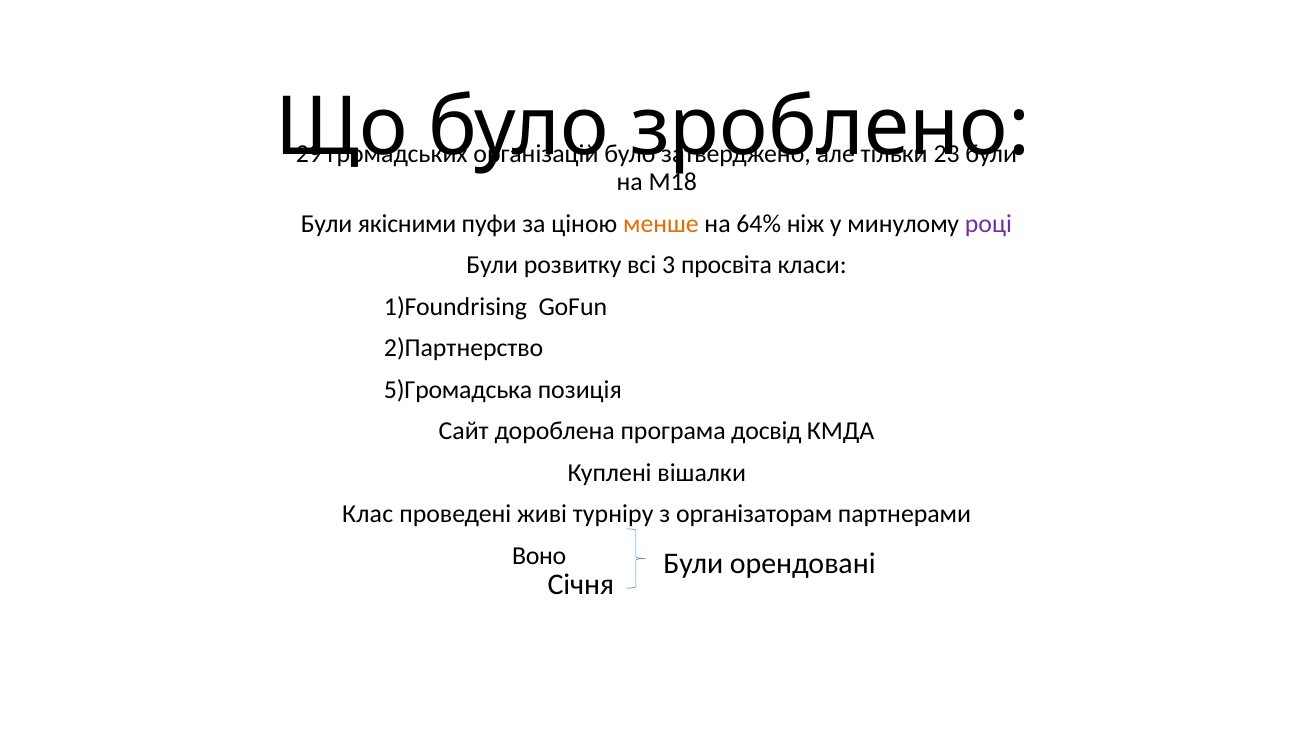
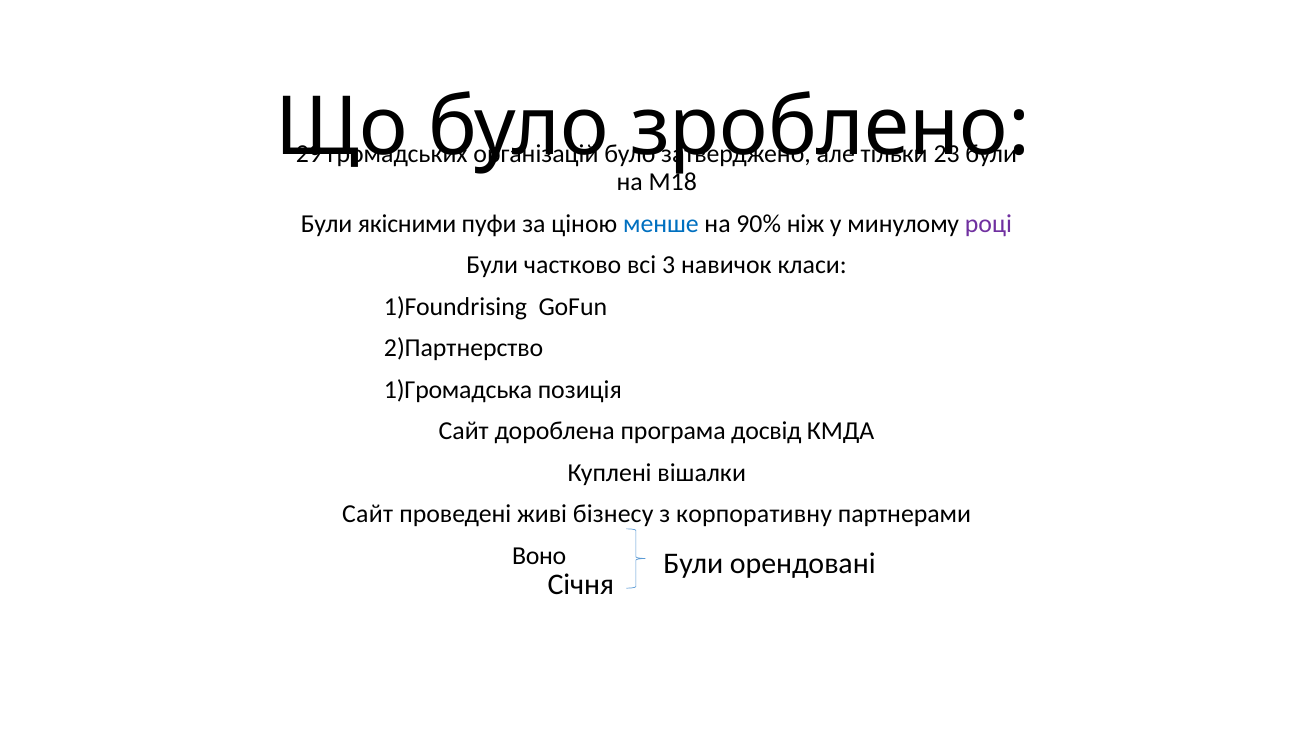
менше colour: orange -> blue
64%: 64% -> 90%
розвитку: розвитку -> частково
просвіта: просвіта -> навичок
5)Громадська: 5)Громадська -> 1)Громадська
Клас at (368, 515): Клас -> Сайт
турніру: турніру -> бізнесу
організаторам: організаторам -> корпоративну
